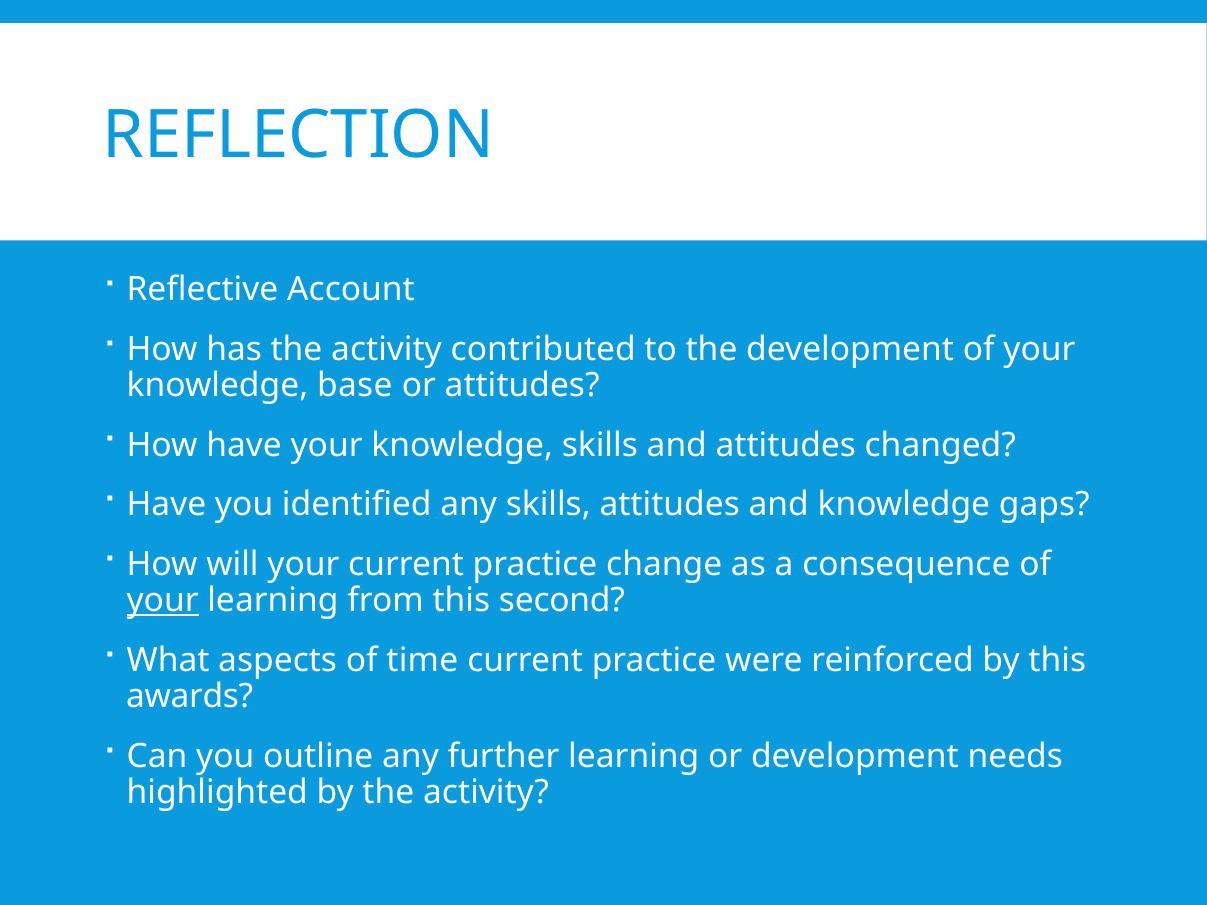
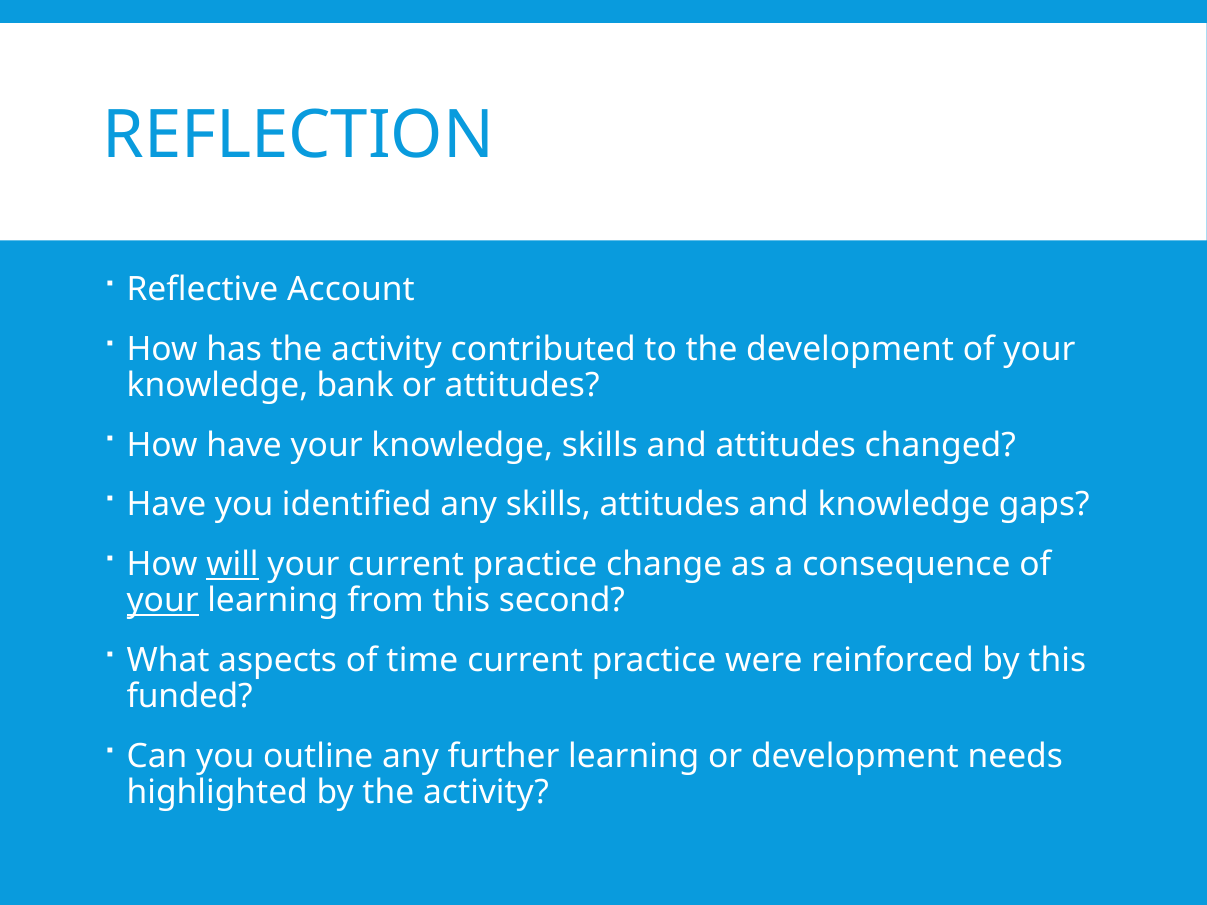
base: base -> bank
will underline: none -> present
awards: awards -> funded
